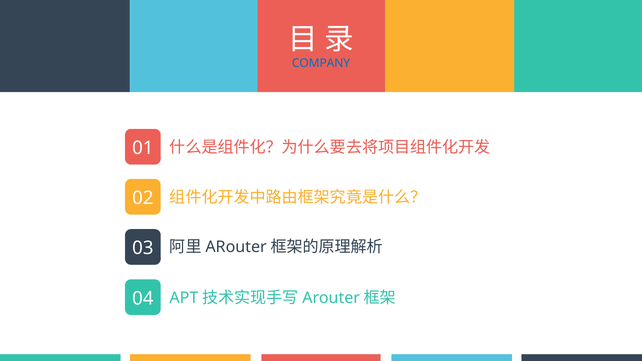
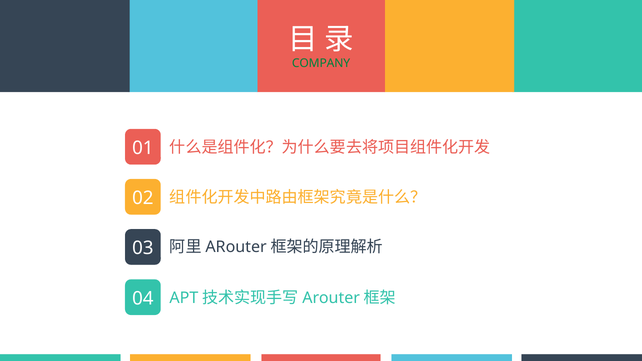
COMPANY colour: blue -> green
